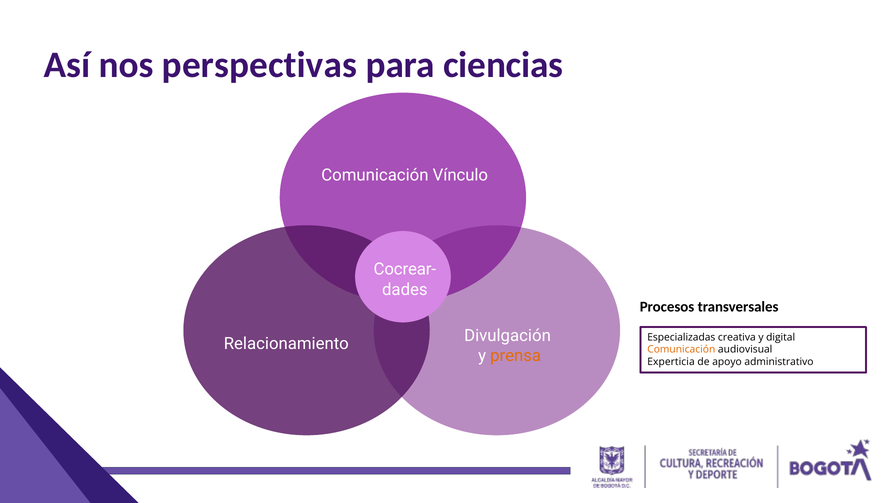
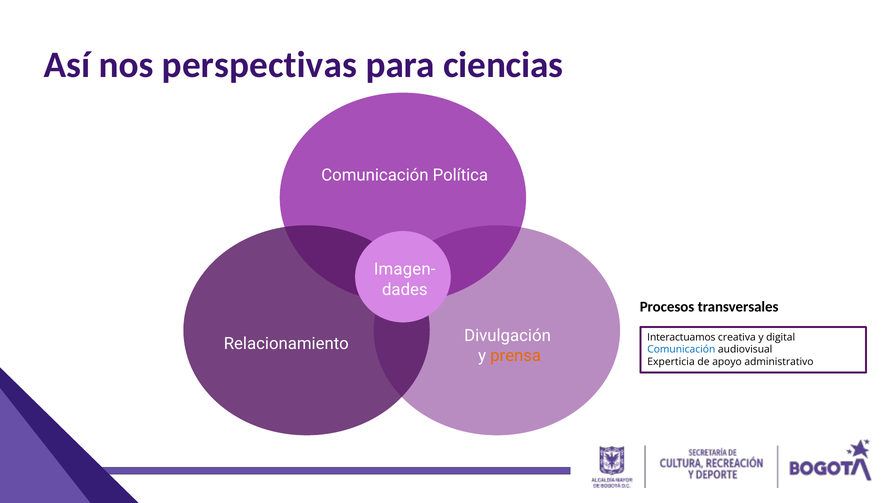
Vínculo: Vínculo -> Política
Cocrear-: Cocrear- -> Imagen-
Especializadas: Especializadas -> Interactuamos
Comunicación at (681, 350) colour: orange -> blue
